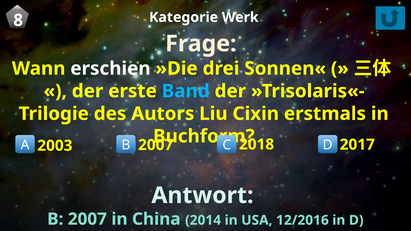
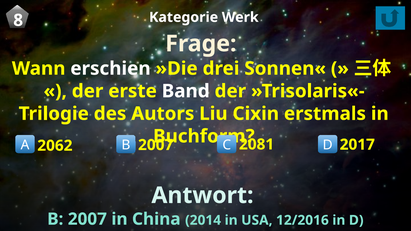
Band colour: light blue -> white
2018: 2018 -> 2081
2003: 2003 -> 2062
